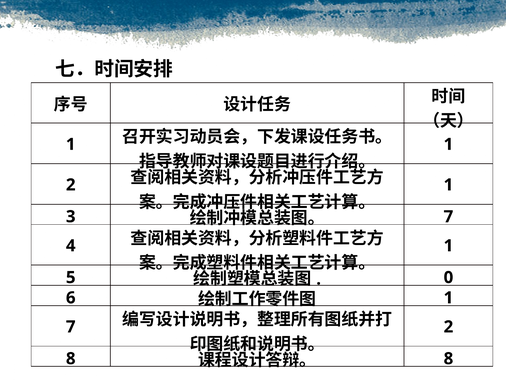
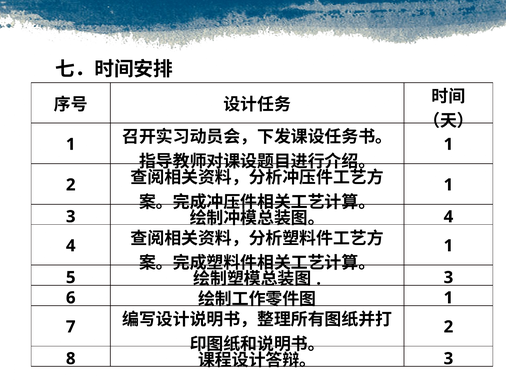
7 at (448, 216): 7 -> 4
0 at (448, 277): 0 -> 3
8 at (448, 358): 8 -> 3
